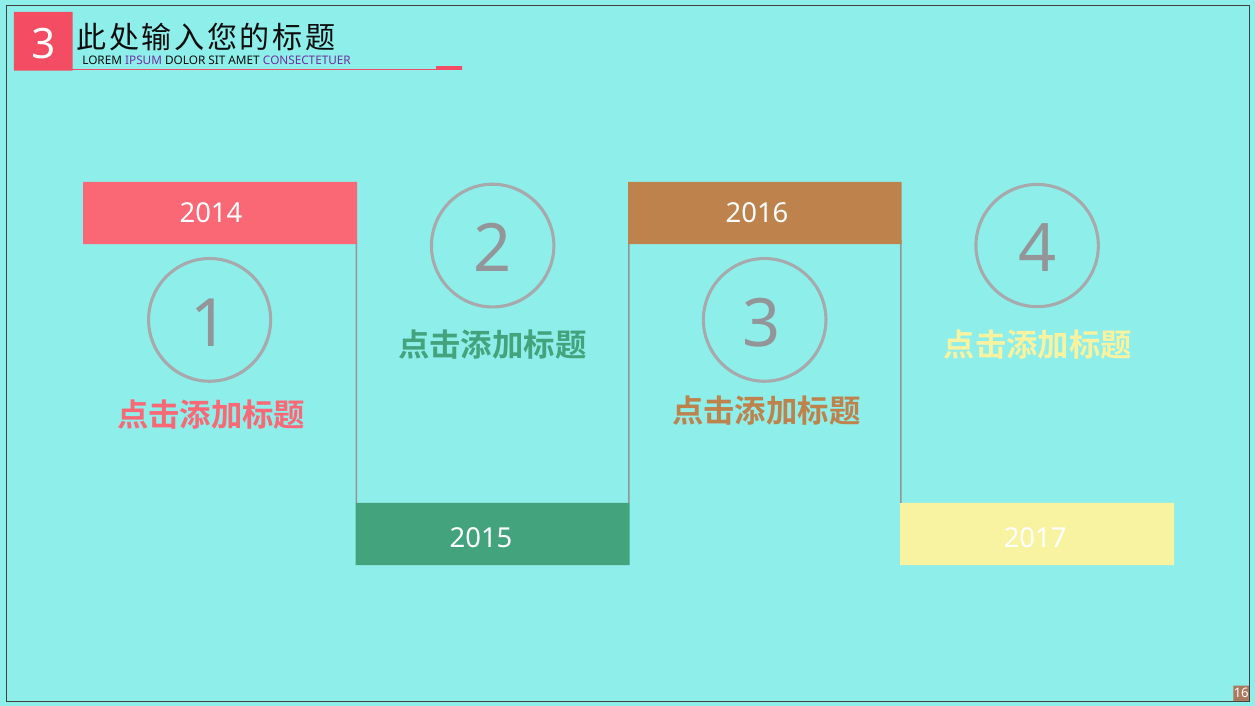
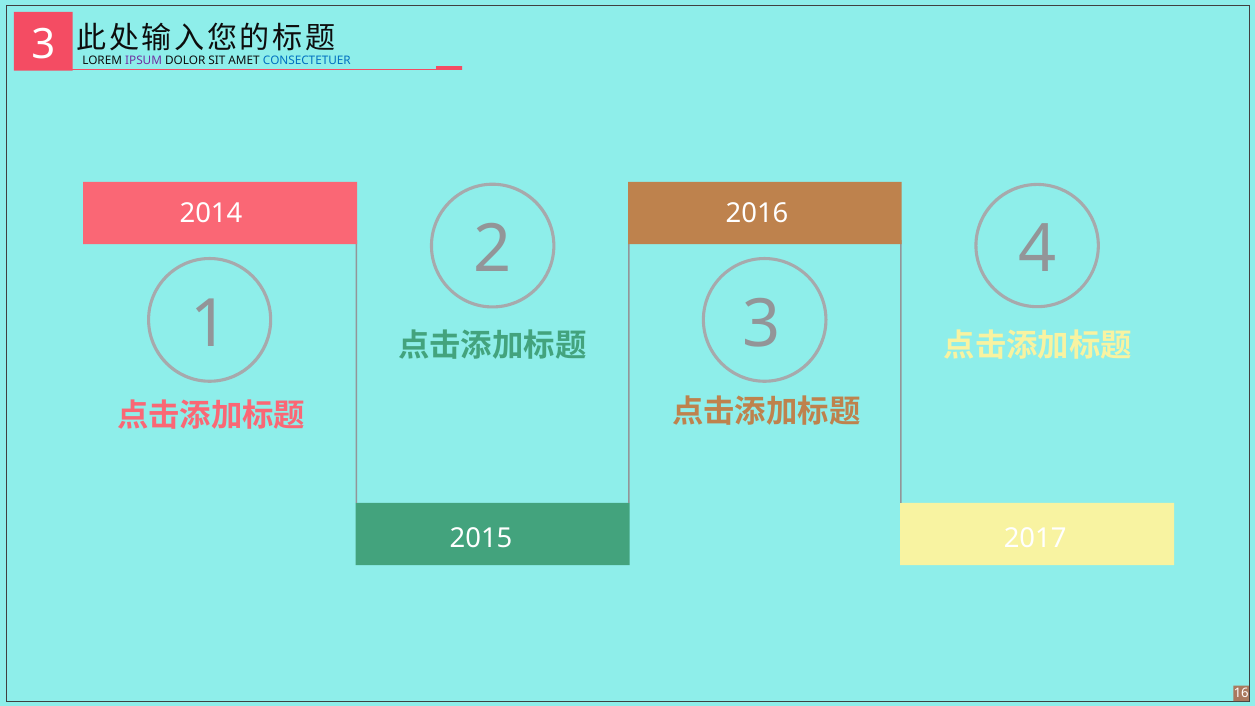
CONSECTETUER colour: purple -> blue
